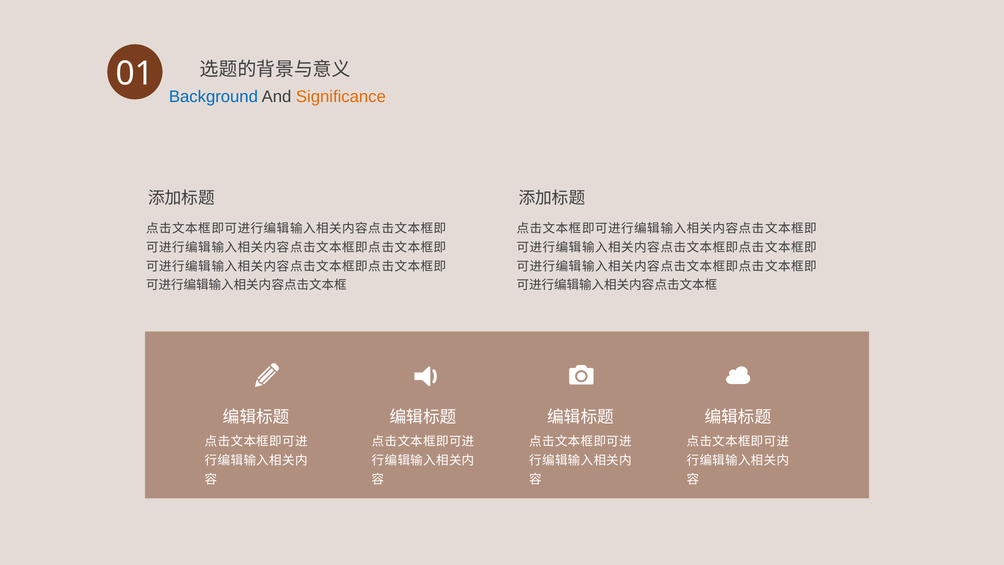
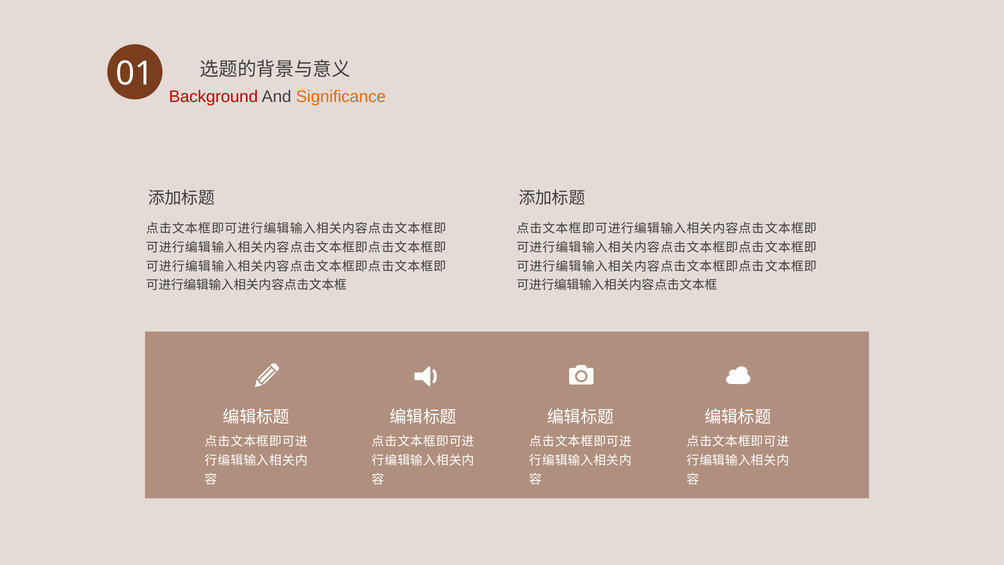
Background colour: blue -> red
